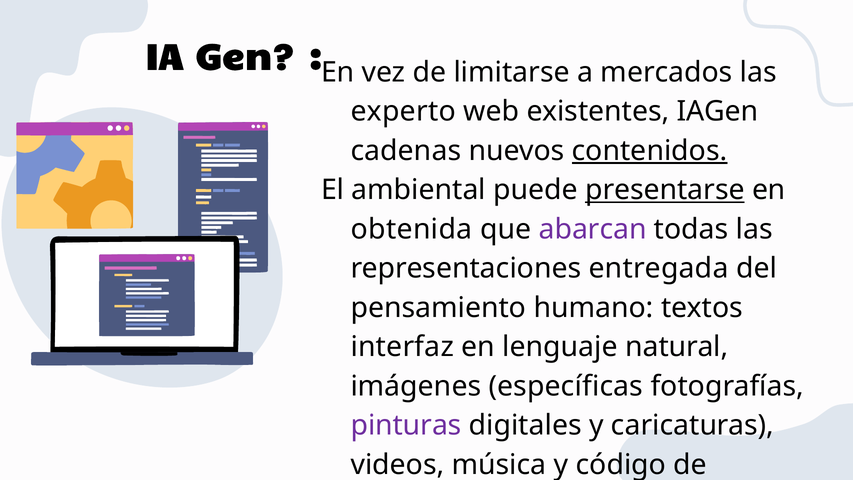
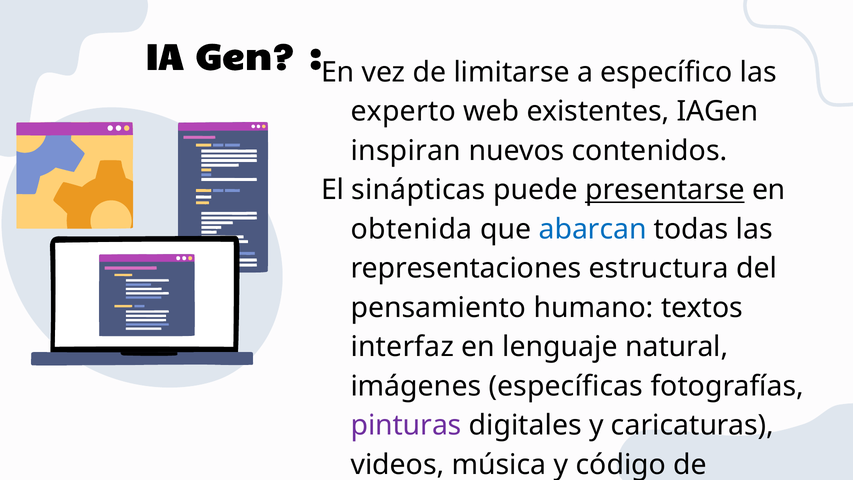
mercados: mercados -> específico
cadenas: cadenas -> inspiran
contenidos underline: present -> none
ambiental: ambiental -> sinápticas
abarcan colour: purple -> blue
entregada: entregada -> estructura
